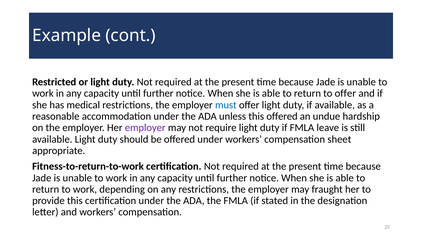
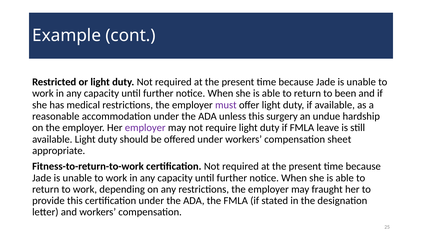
to offer: offer -> been
must colour: blue -> purple
this offered: offered -> surgery
